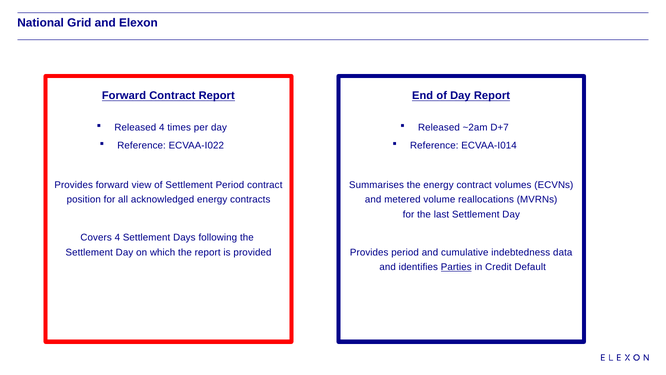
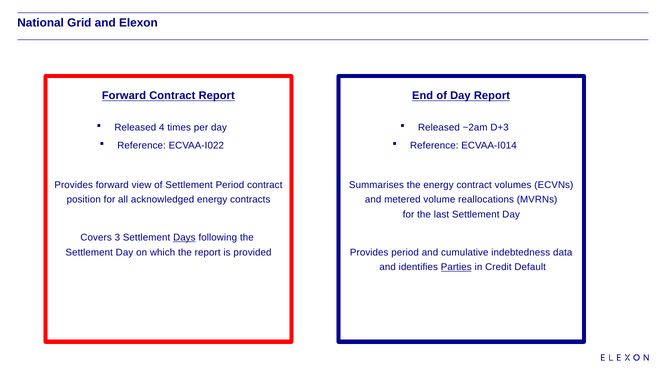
D+7: D+7 -> D+3
Covers 4: 4 -> 3
Days underline: none -> present
